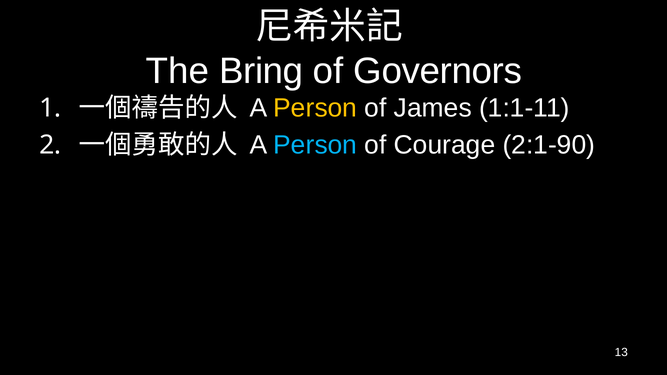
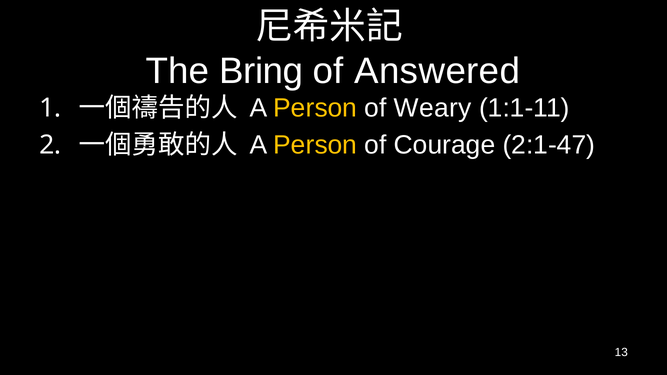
Governors: Governors -> Answered
James: James -> Weary
Person at (315, 145) colour: light blue -> yellow
2:1-90: 2:1-90 -> 2:1-47
